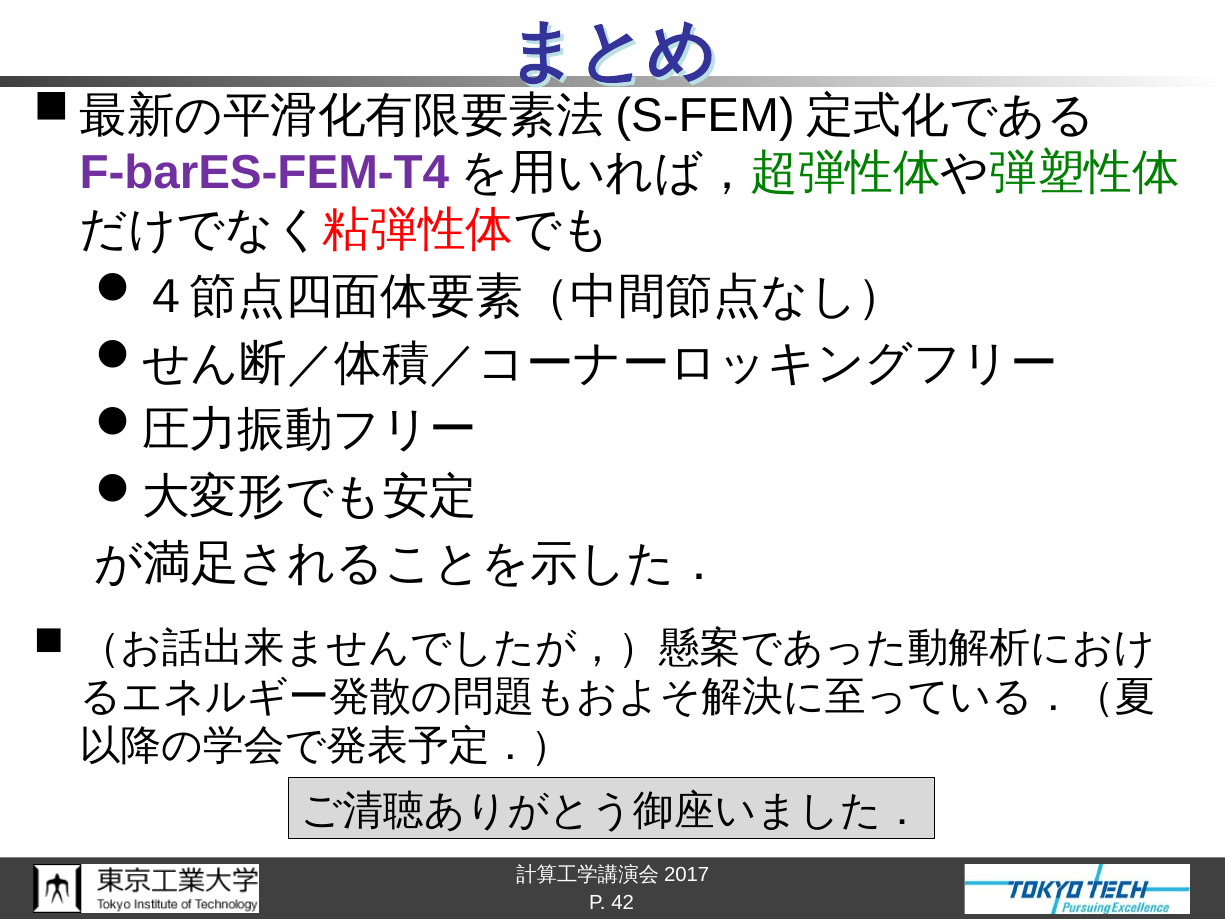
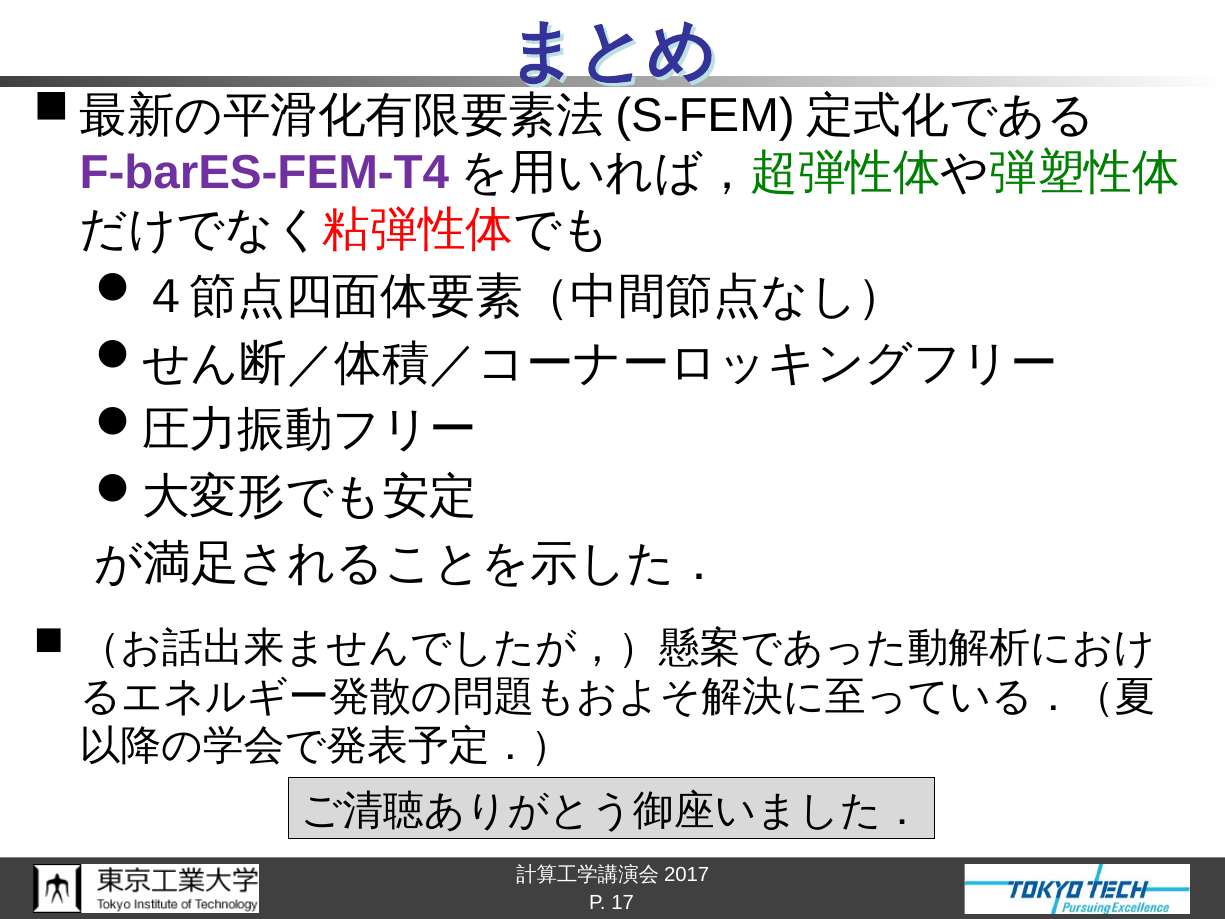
42: 42 -> 17
